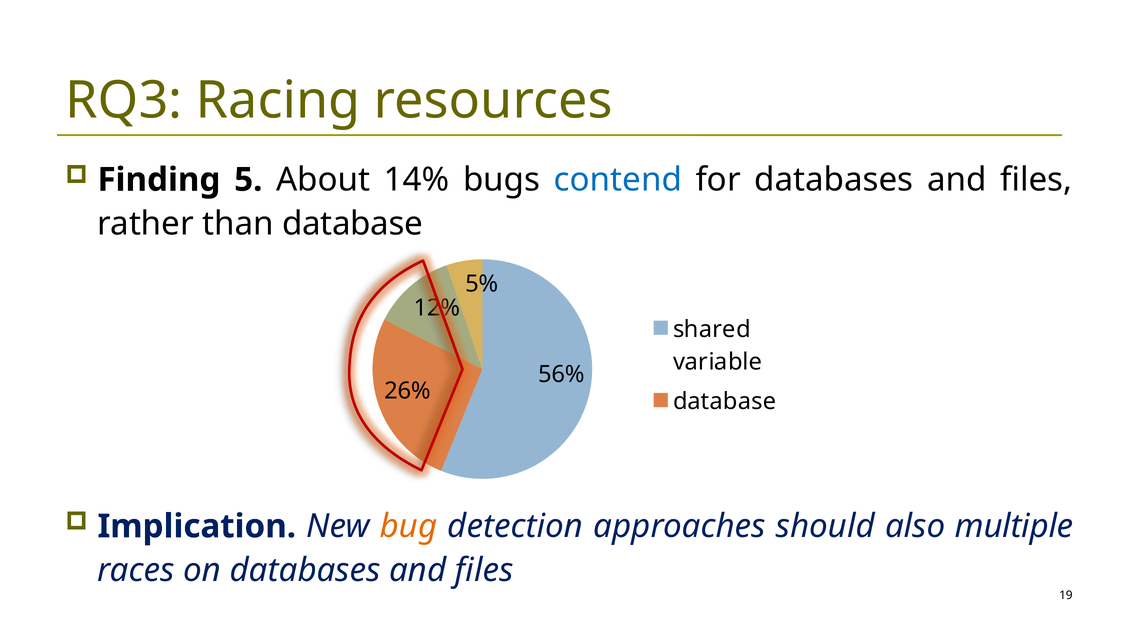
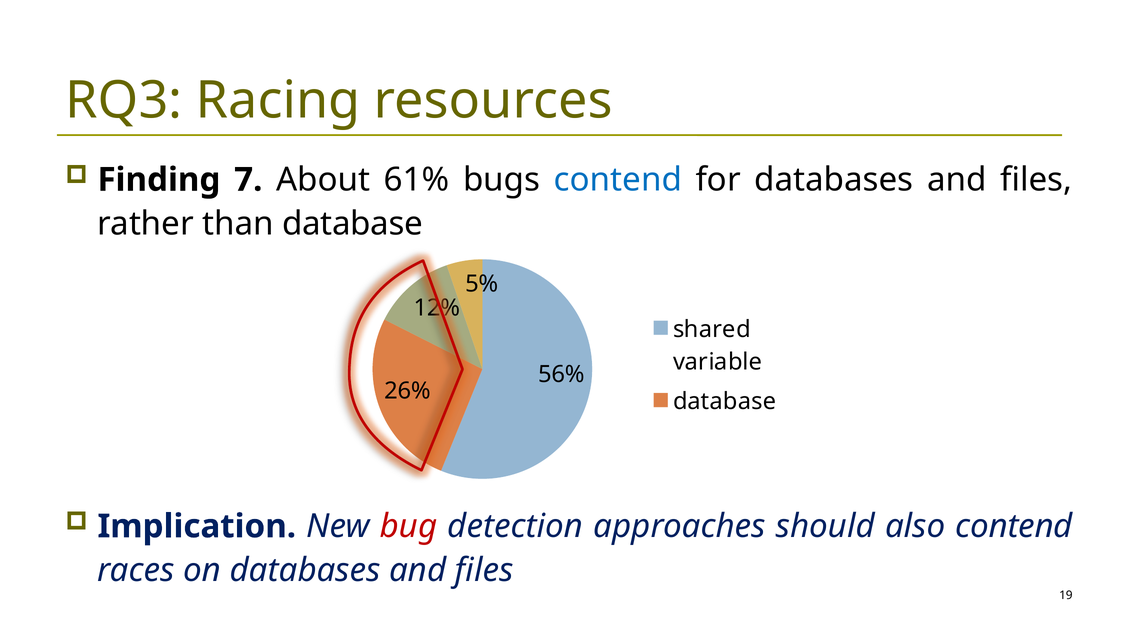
5: 5 -> 7
14%: 14% -> 61%
bug colour: orange -> red
also multiple: multiple -> contend
